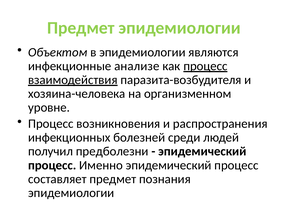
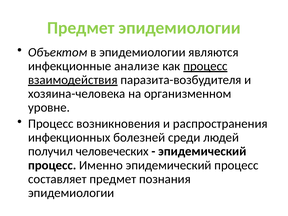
предболезни: предболезни -> человеческих
